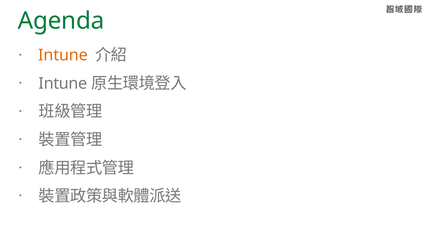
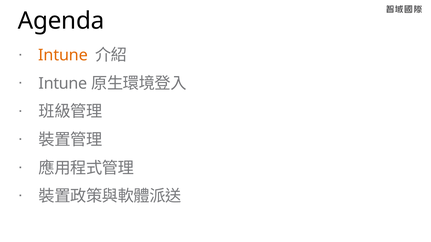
Agenda colour: green -> black
